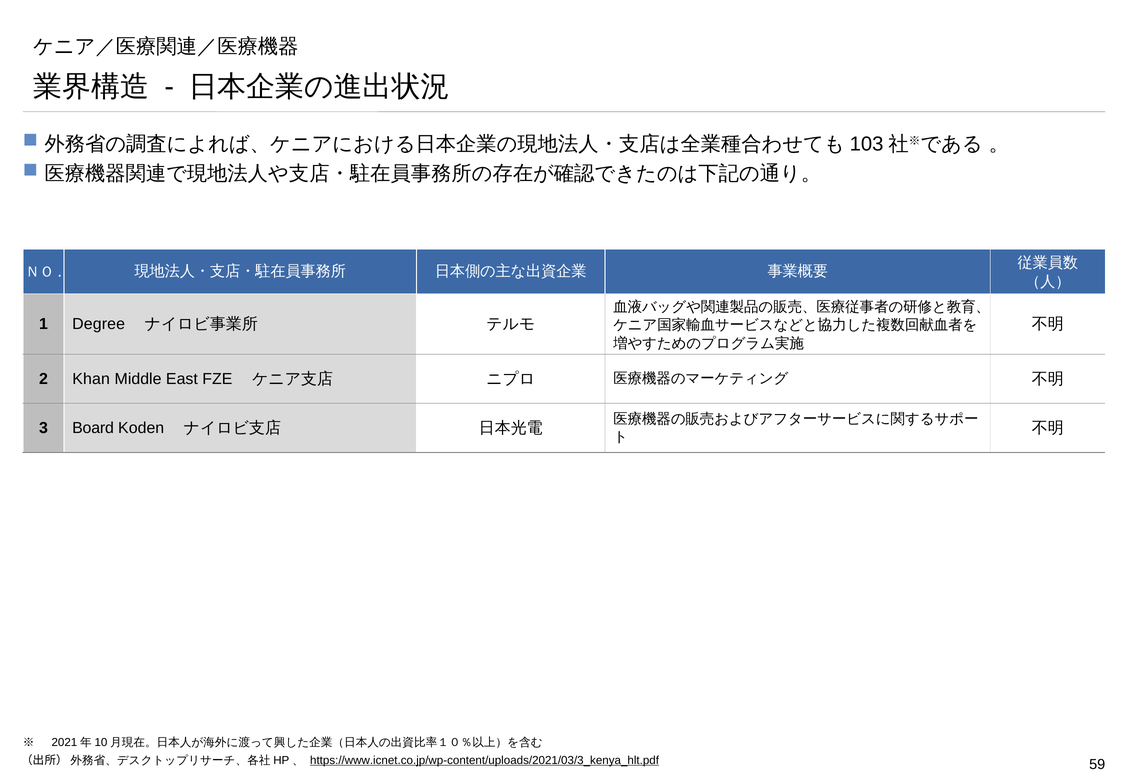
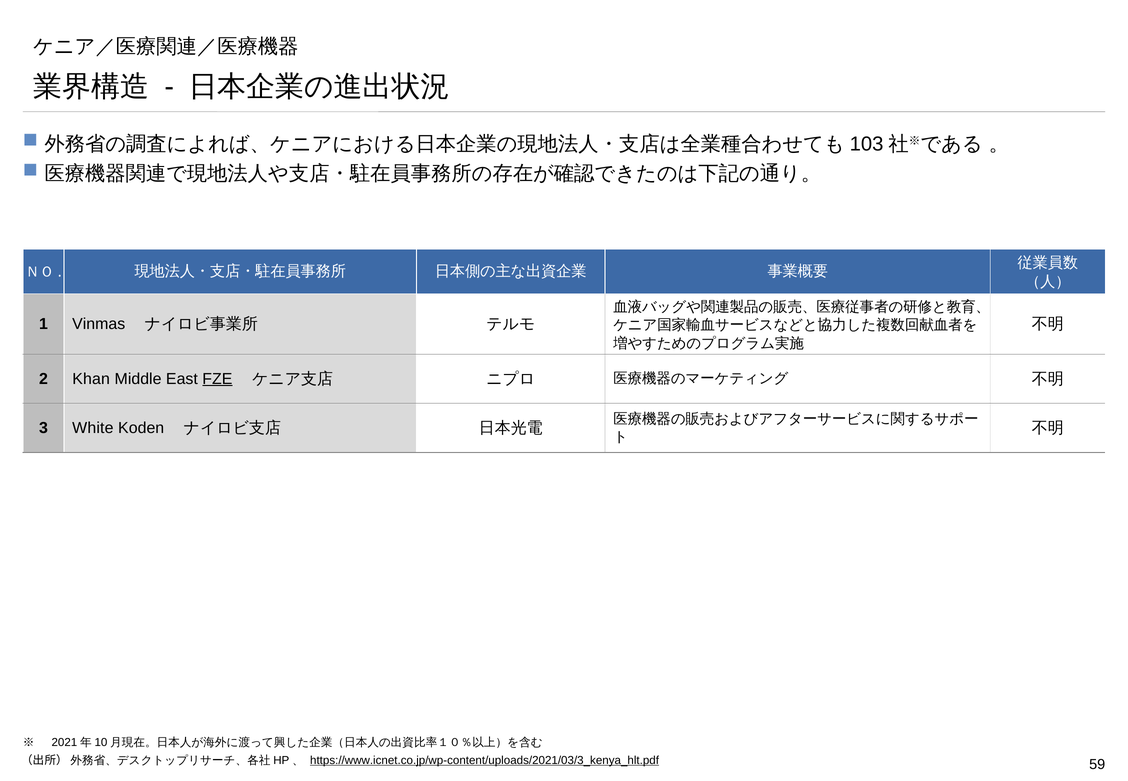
Degree: Degree -> Vinmas
FZE underline: none -> present
Board: Board -> White
